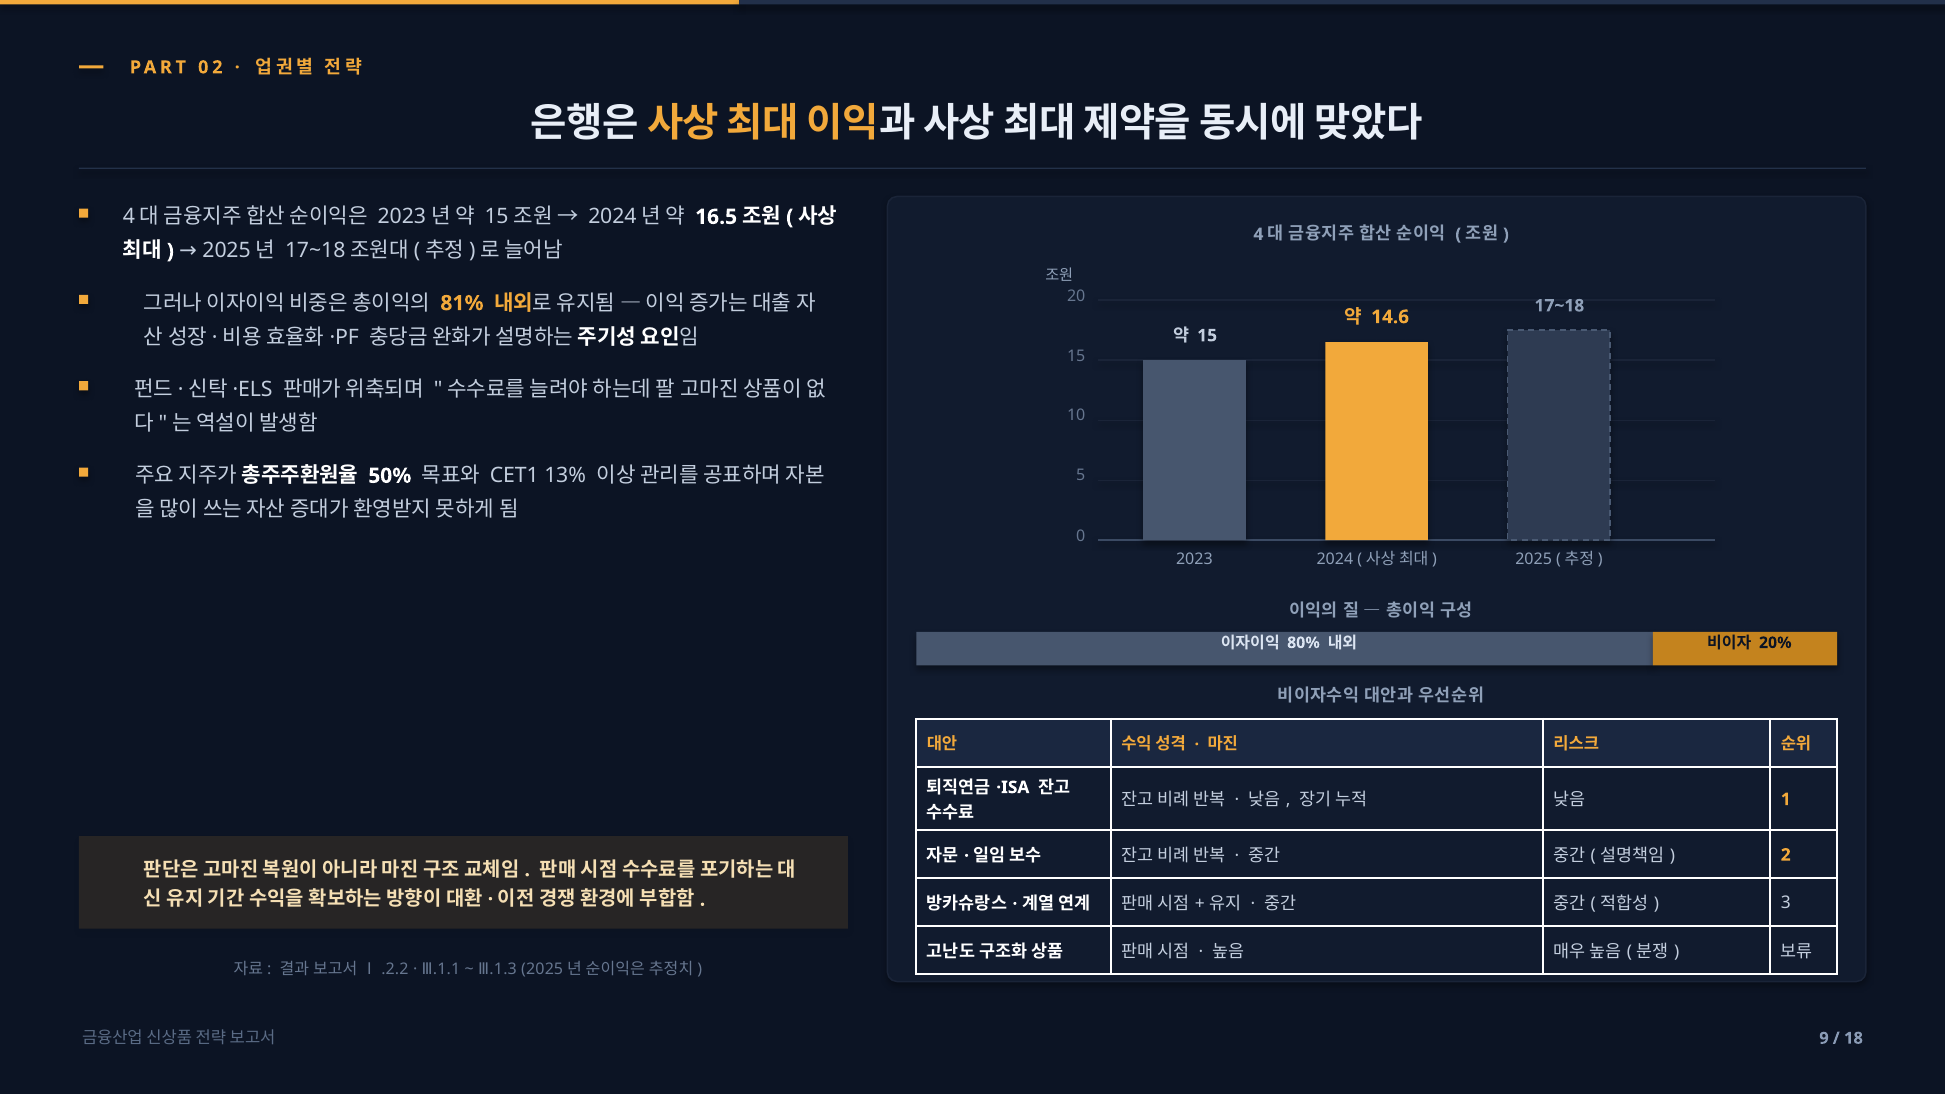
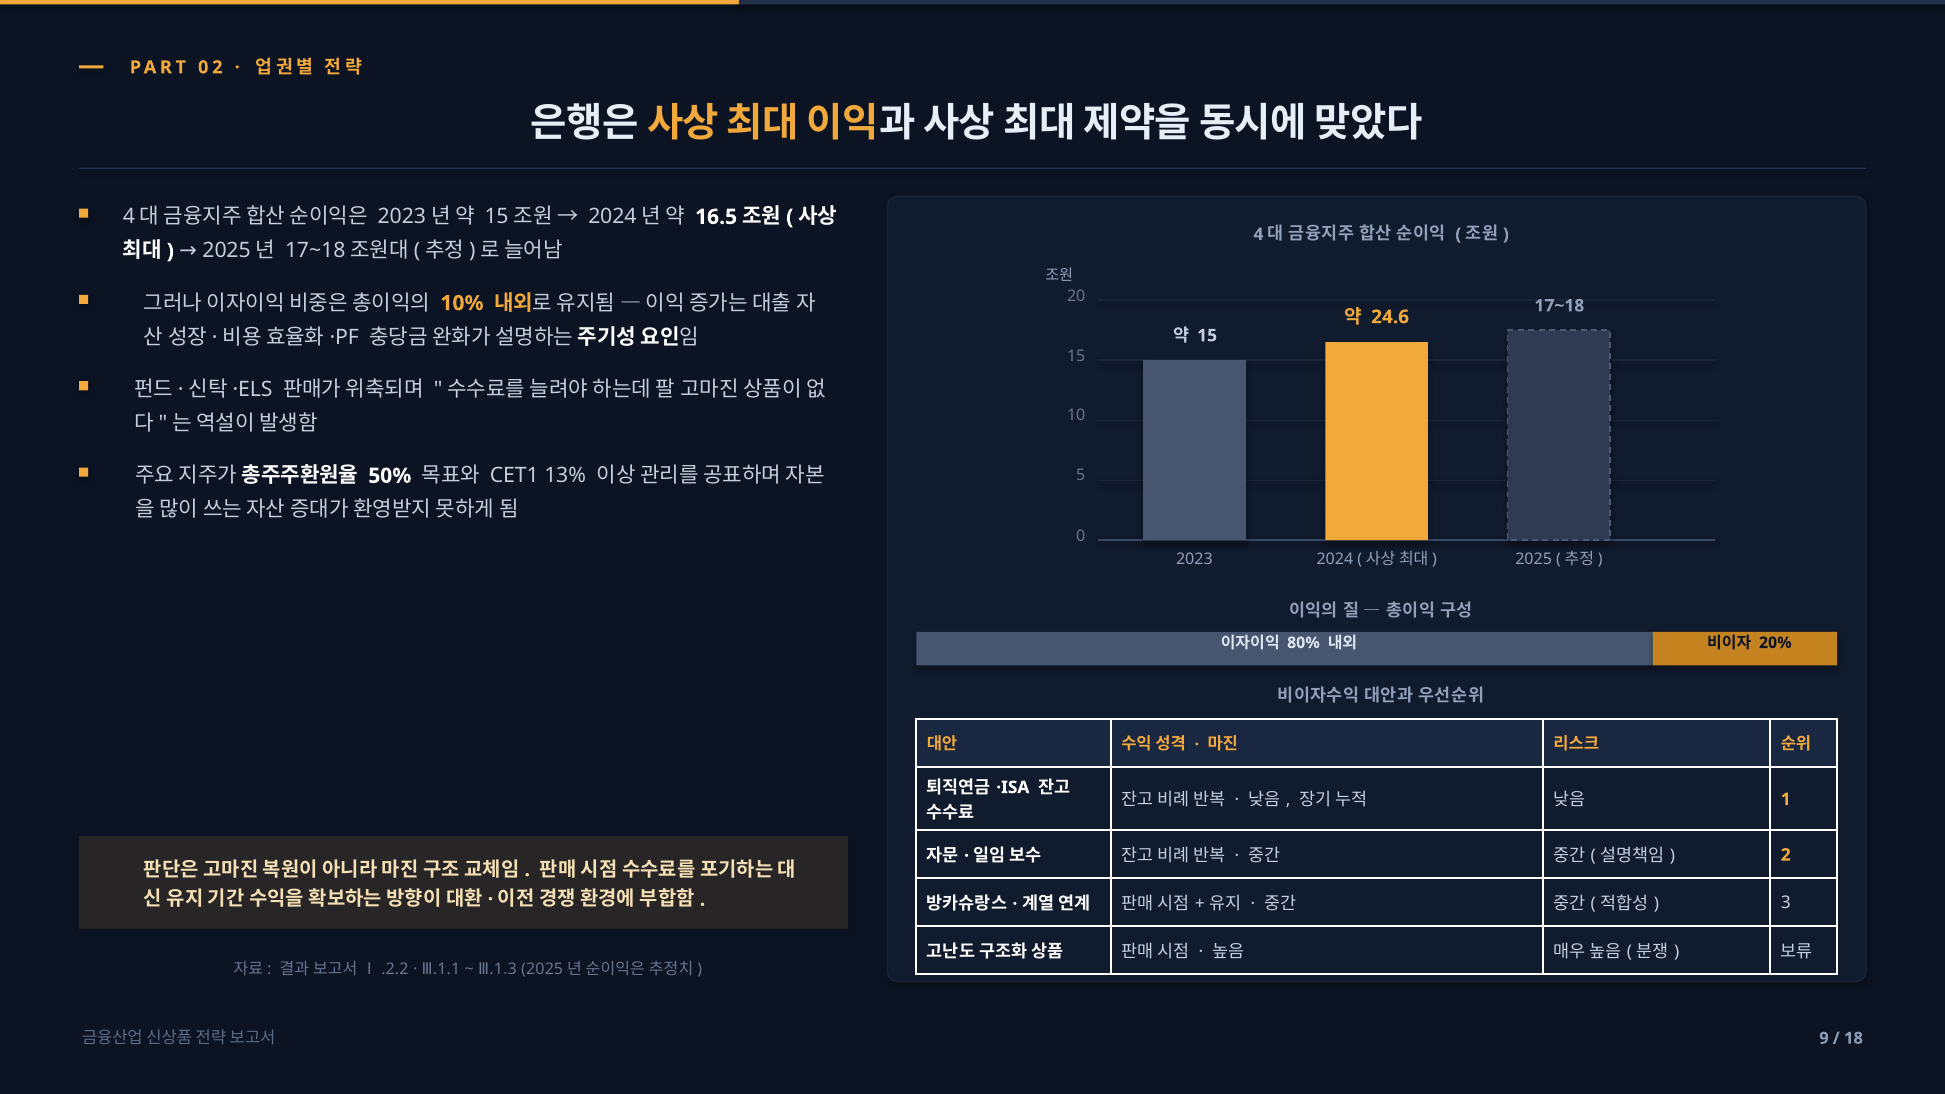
81%: 81% -> 10%
14.6: 14.6 -> 24.6
